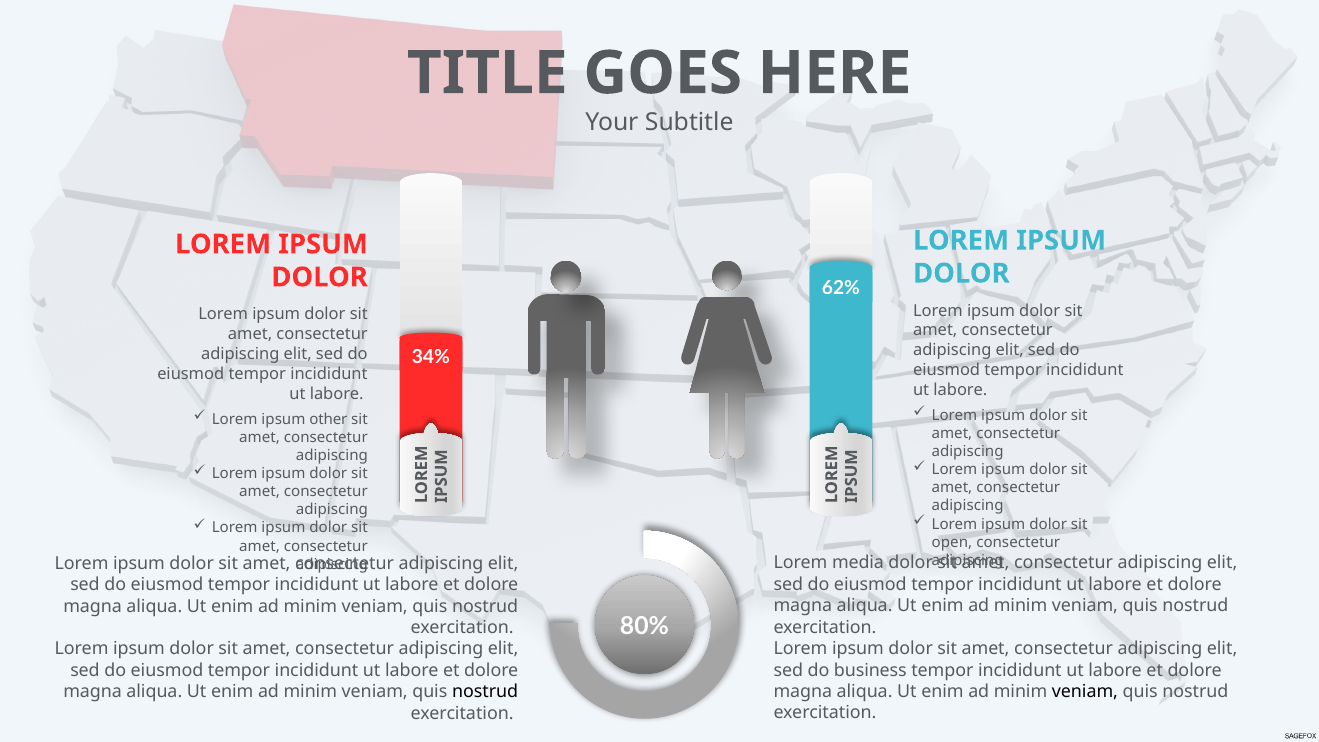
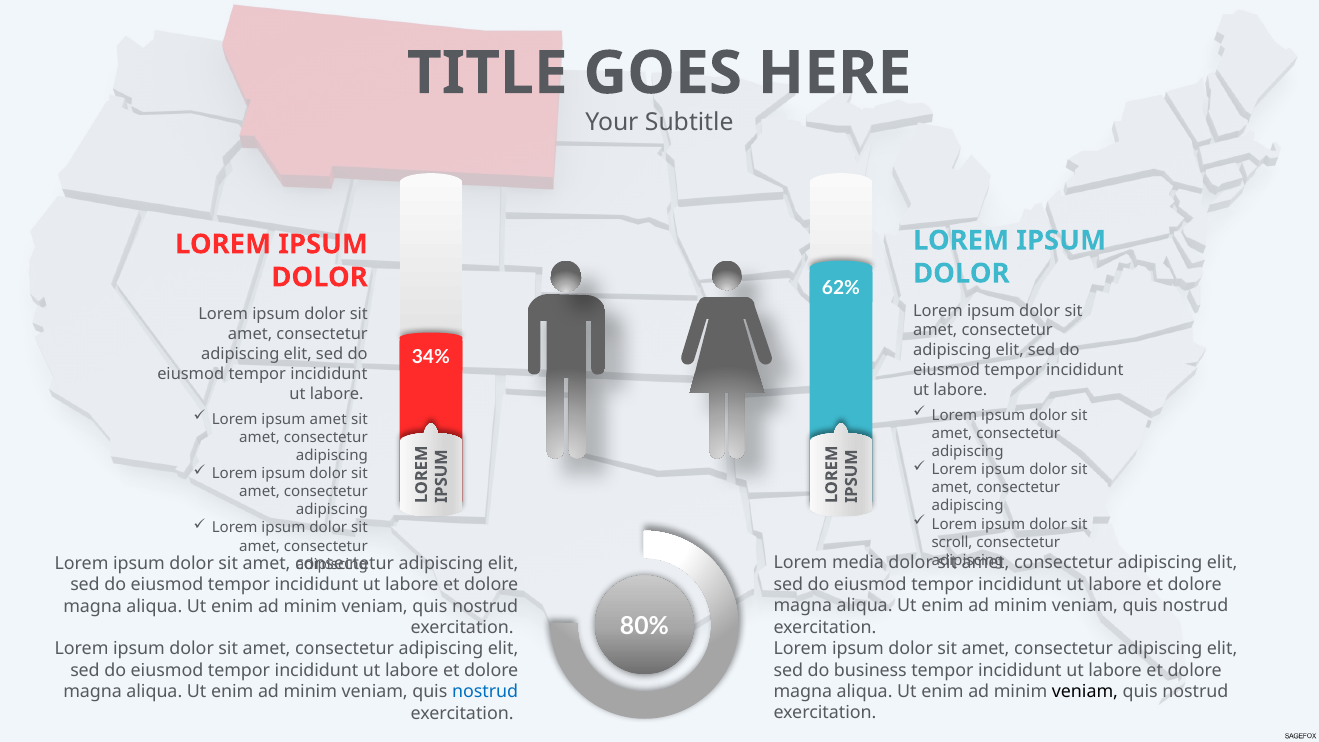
ipsum other: other -> amet
open: open -> scroll
nostrud at (485, 692) colour: black -> blue
